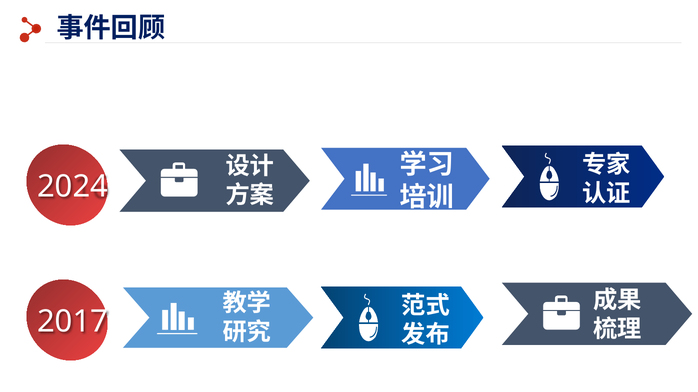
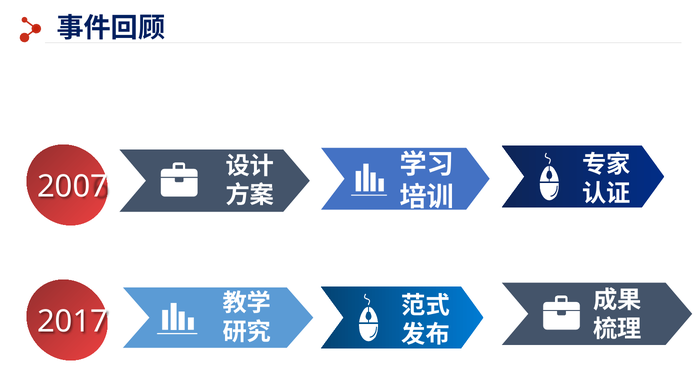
2024: 2024 -> 2007
